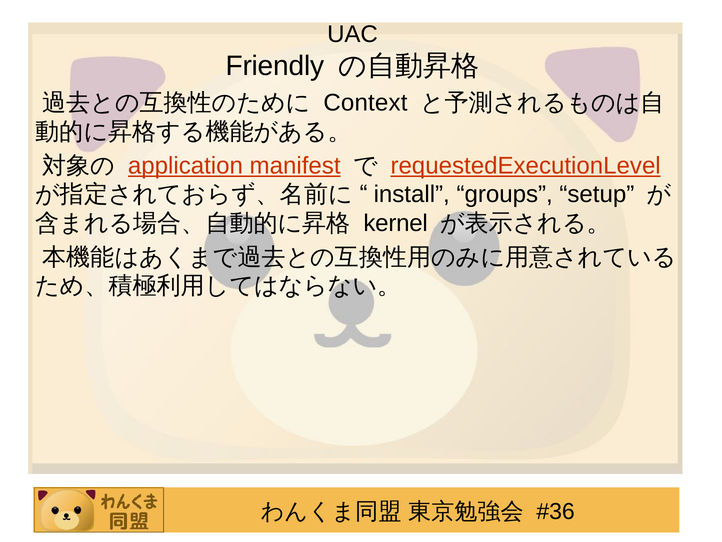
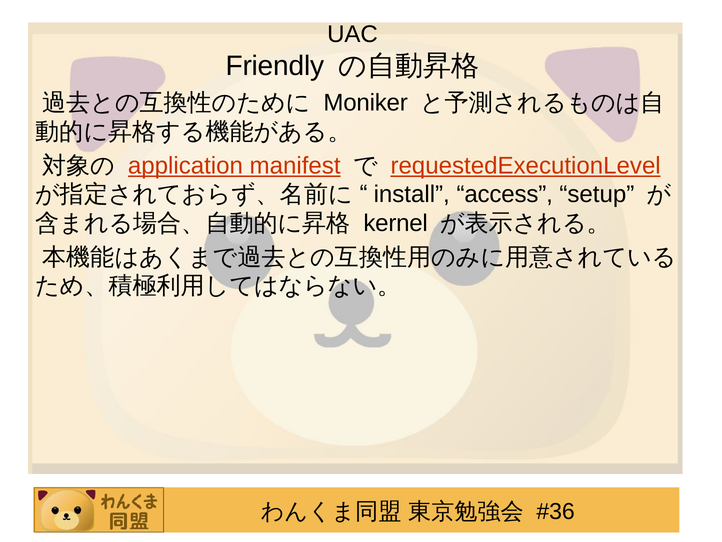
Context: Context -> Moniker
groups: groups -> access
